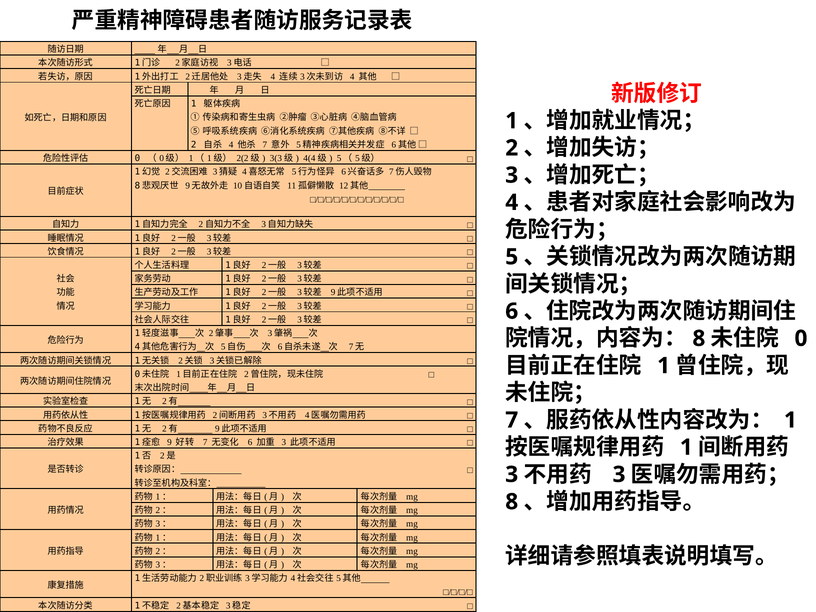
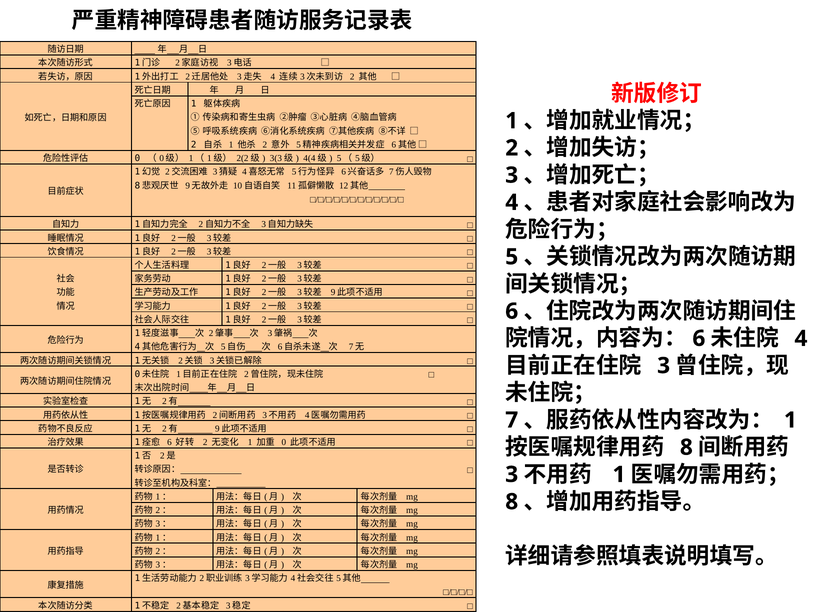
4 at (352, 77): 4 -> 2
4 at (231, 145): 4 -> 1
7 at (265, 145): 7 -> 2
8 at (699, 338): 8 -> 6
0 at (801, 338): 0 -> 4
1 at (664, 366): 1 -> 3
1 at (686, 447): 1 -> 8
9 at (169, 442): 9 -> 6
7 at (205, 442): 7 -> 2
6 at (250, 442): 6 -> 1
3 at (284, 442): 3 -> 0
3 at (619, 475): 3 -> 1
